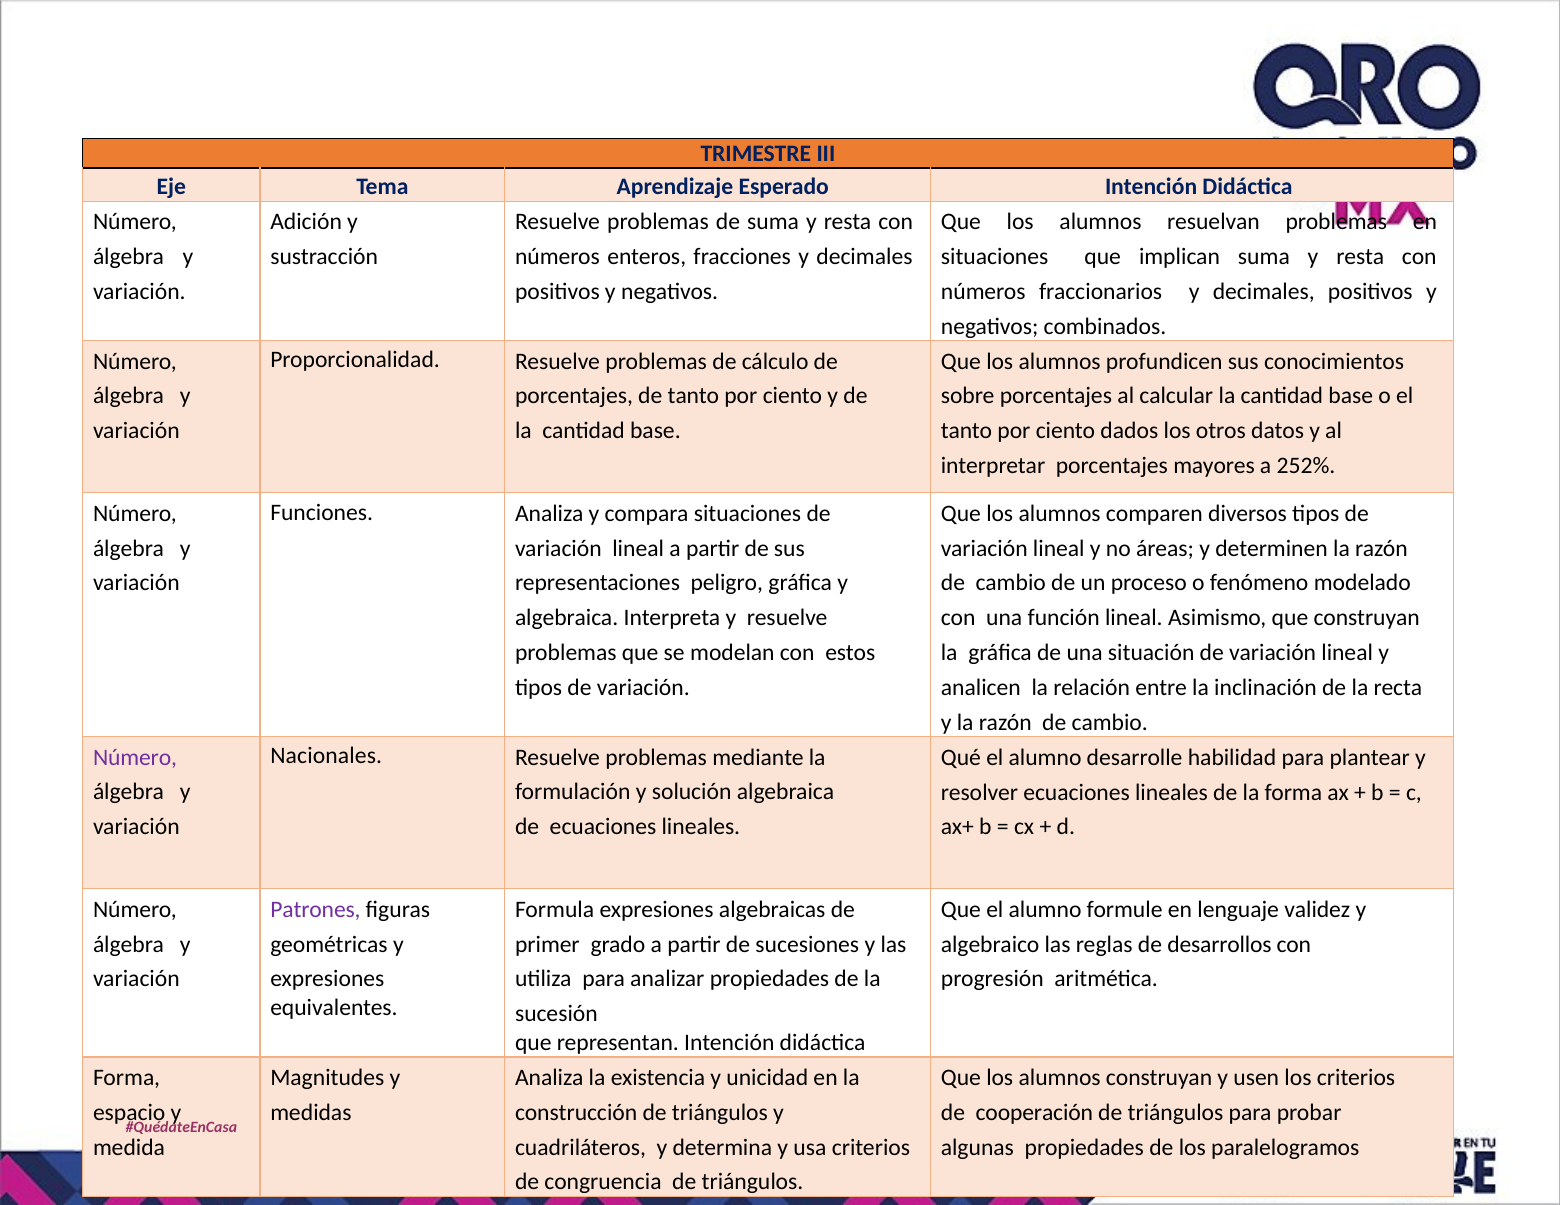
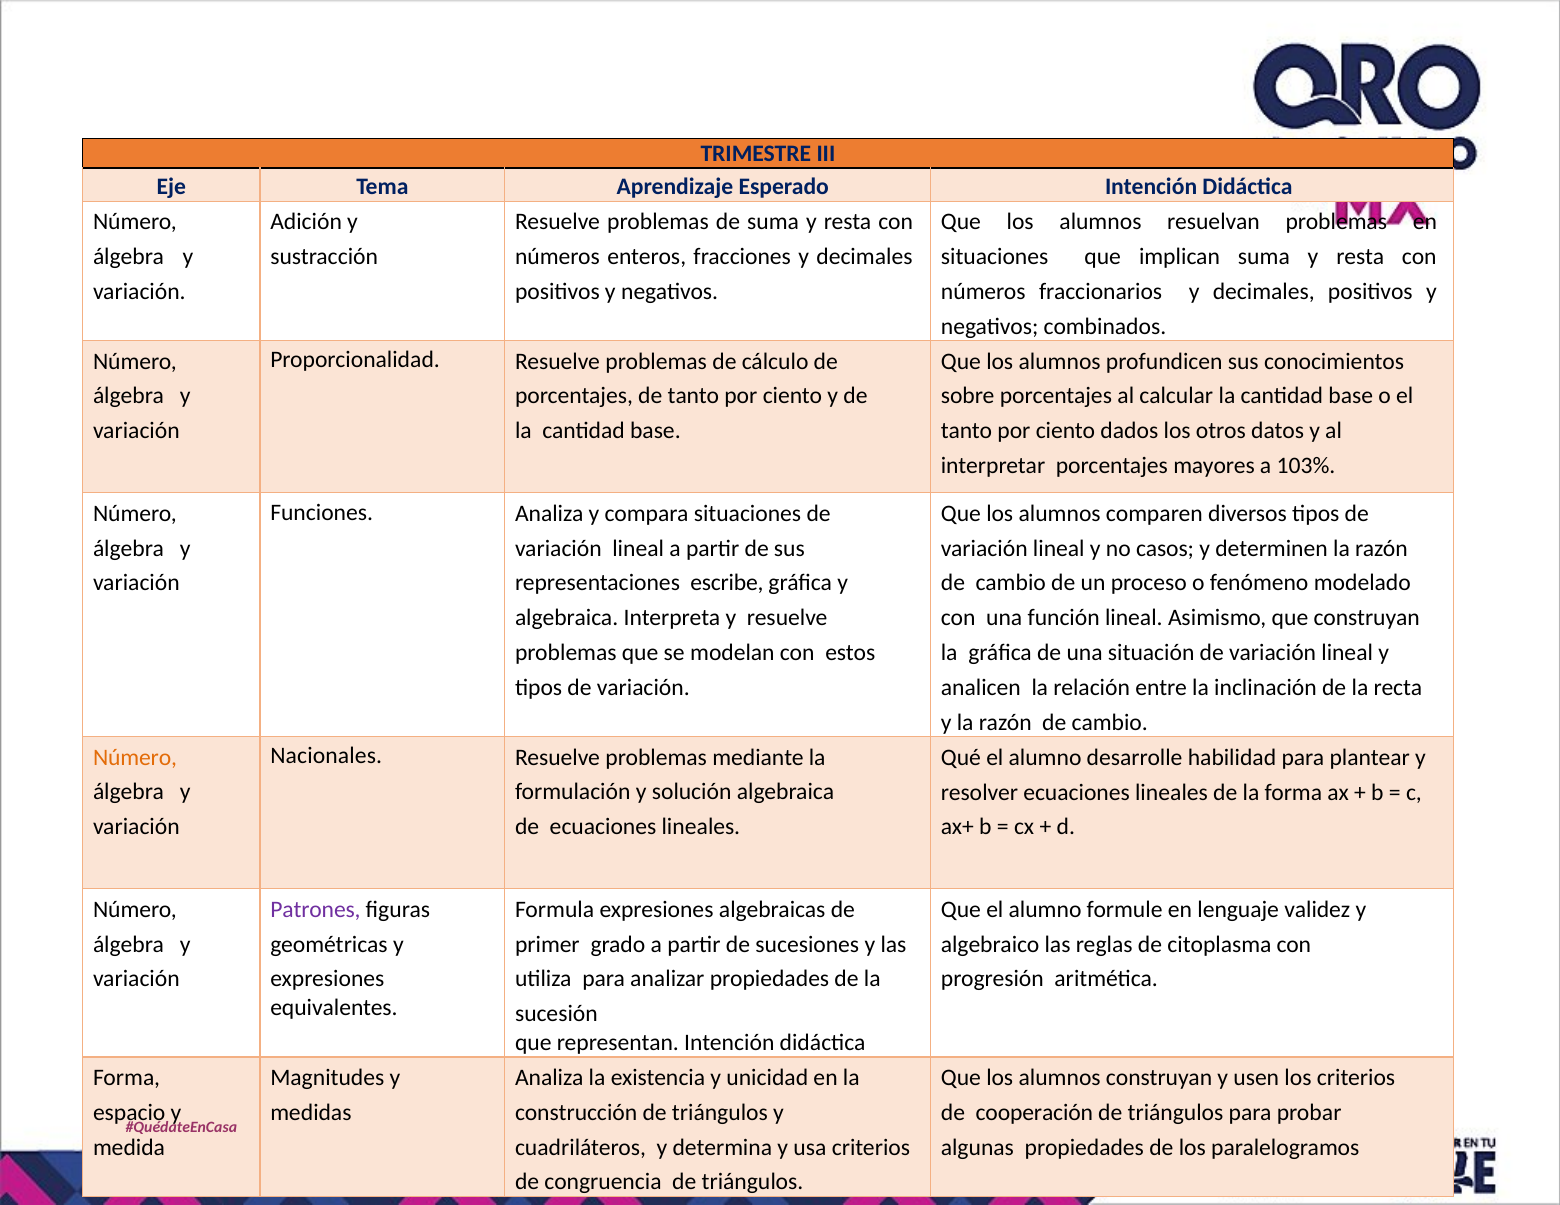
252%: 252% -> 103%
áreas: áreas -> casos
peligro: peligro -> escribe
Número at (135, 758) colour: purple -> orange
desarrollos: desarrollos -> citoplasma
